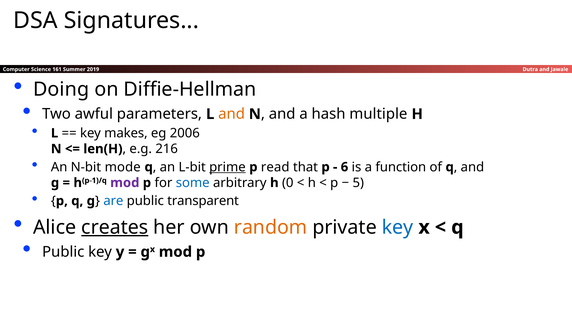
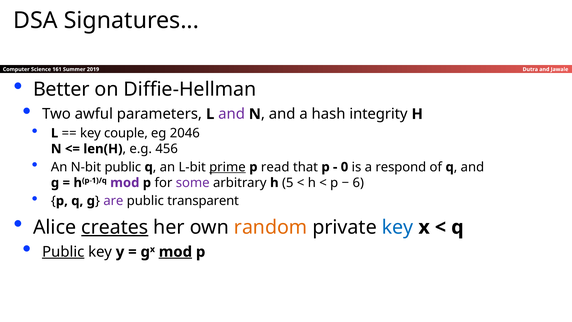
Doing: Doing -> Better
and at (232, 114) colour: orange -> purple
multiple: multiple -> integrity
makes: makes -> couple
2006: 2006 -> 2046
216: 216 -> 456
N-bit mode: mode -> public
6: 6 -> 0
function: function -> respond
some colour: blue -> purple
0: 0 -> 5
5: 5 -> 6
are colour: blue -> purple
Public at (63, 252) underline: none -> present
mod at (175, 252) underline: none -> present
